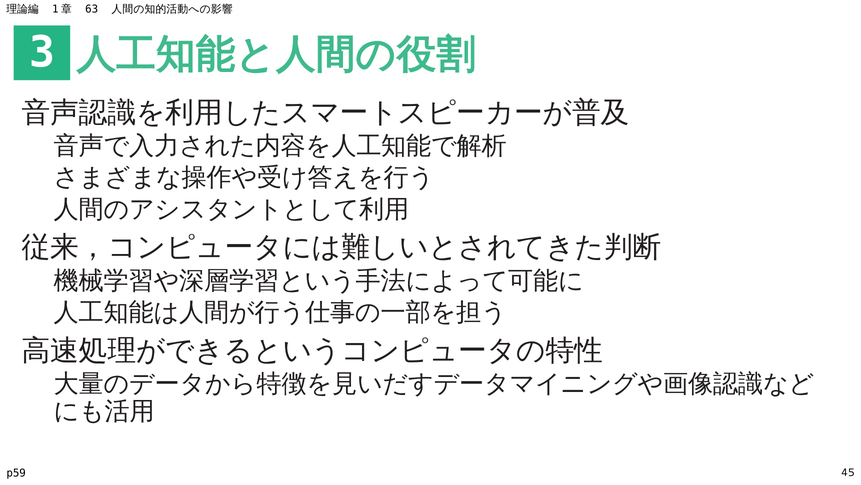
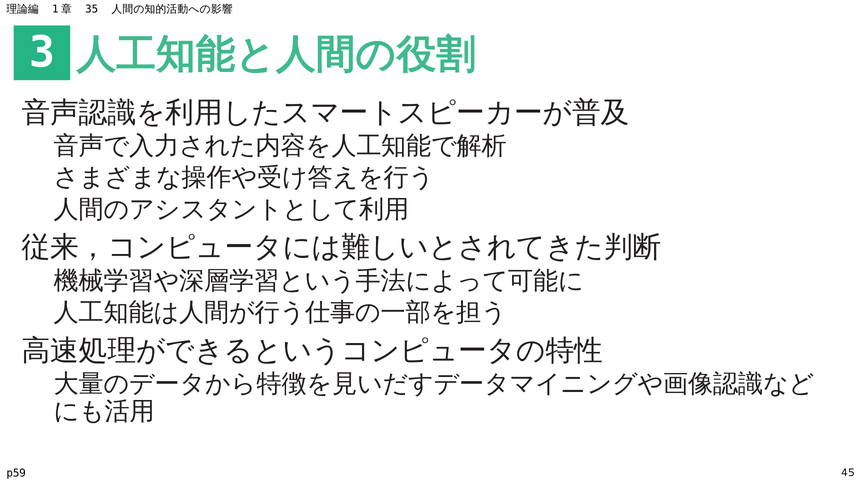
63: 63 -> 35
